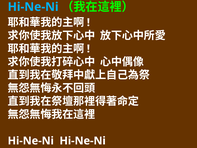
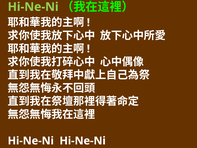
Hi-Ne-Ni at (33, 7) colour: light blue -> light green
